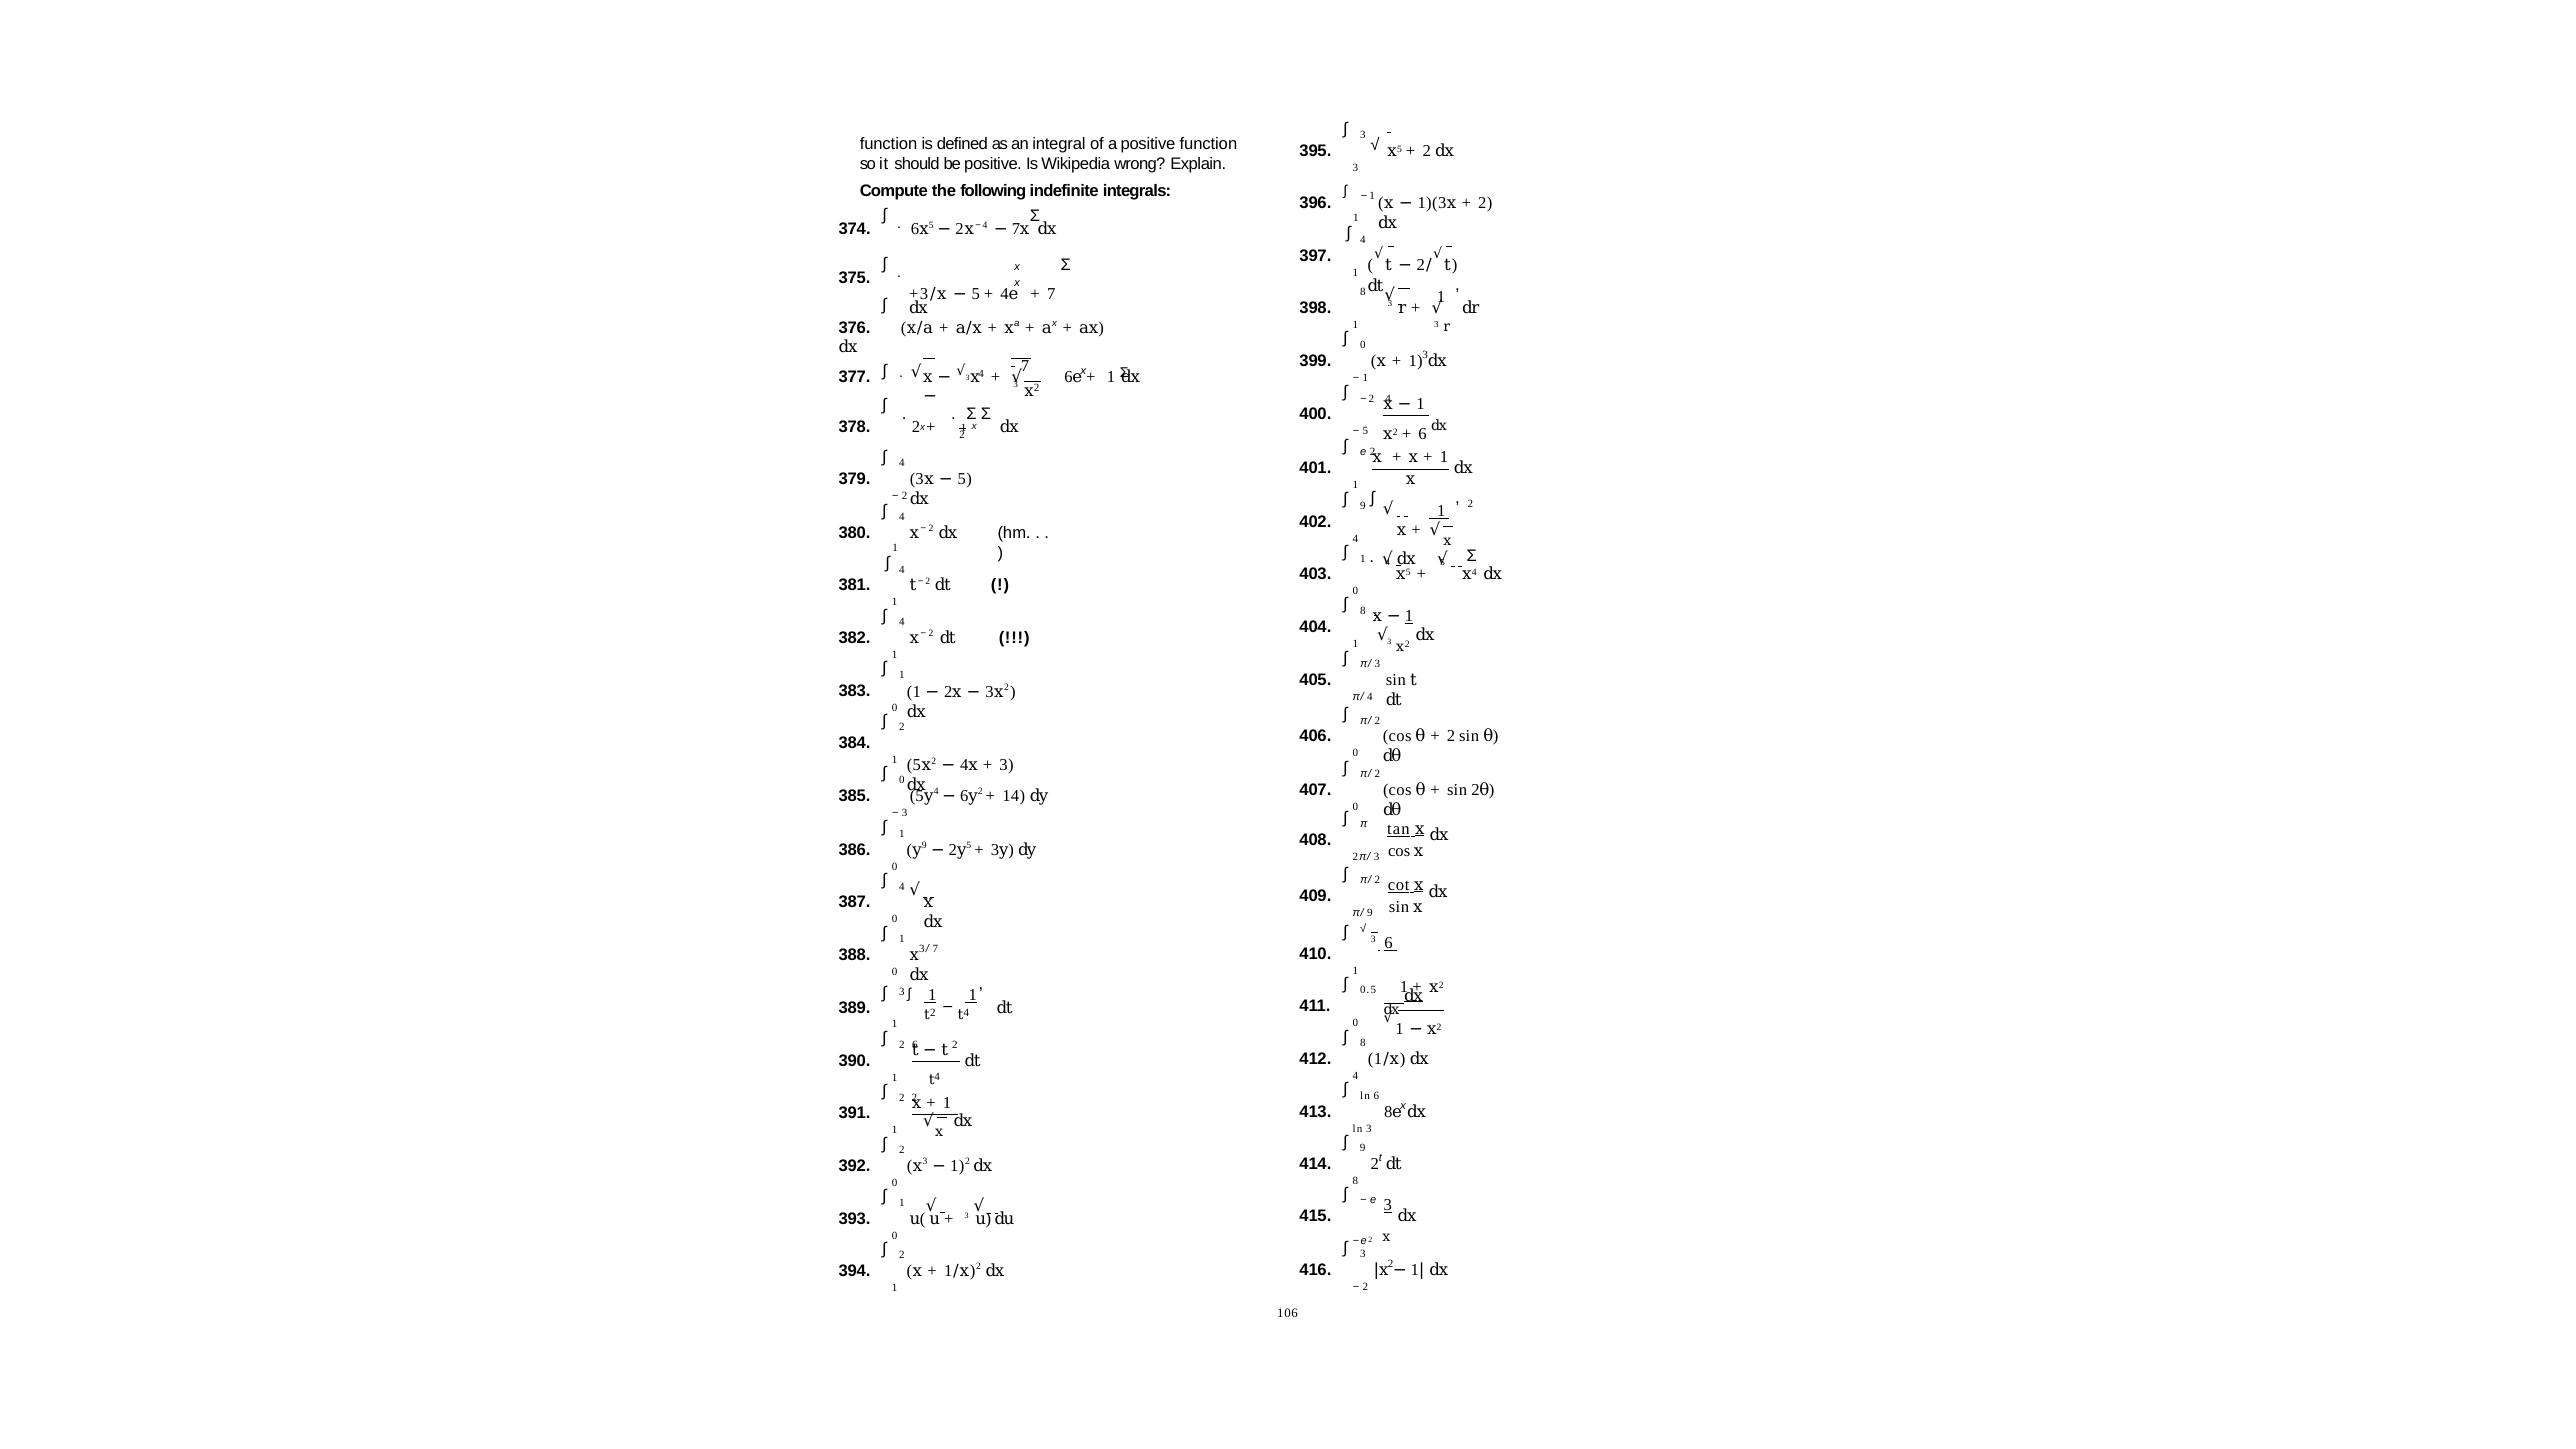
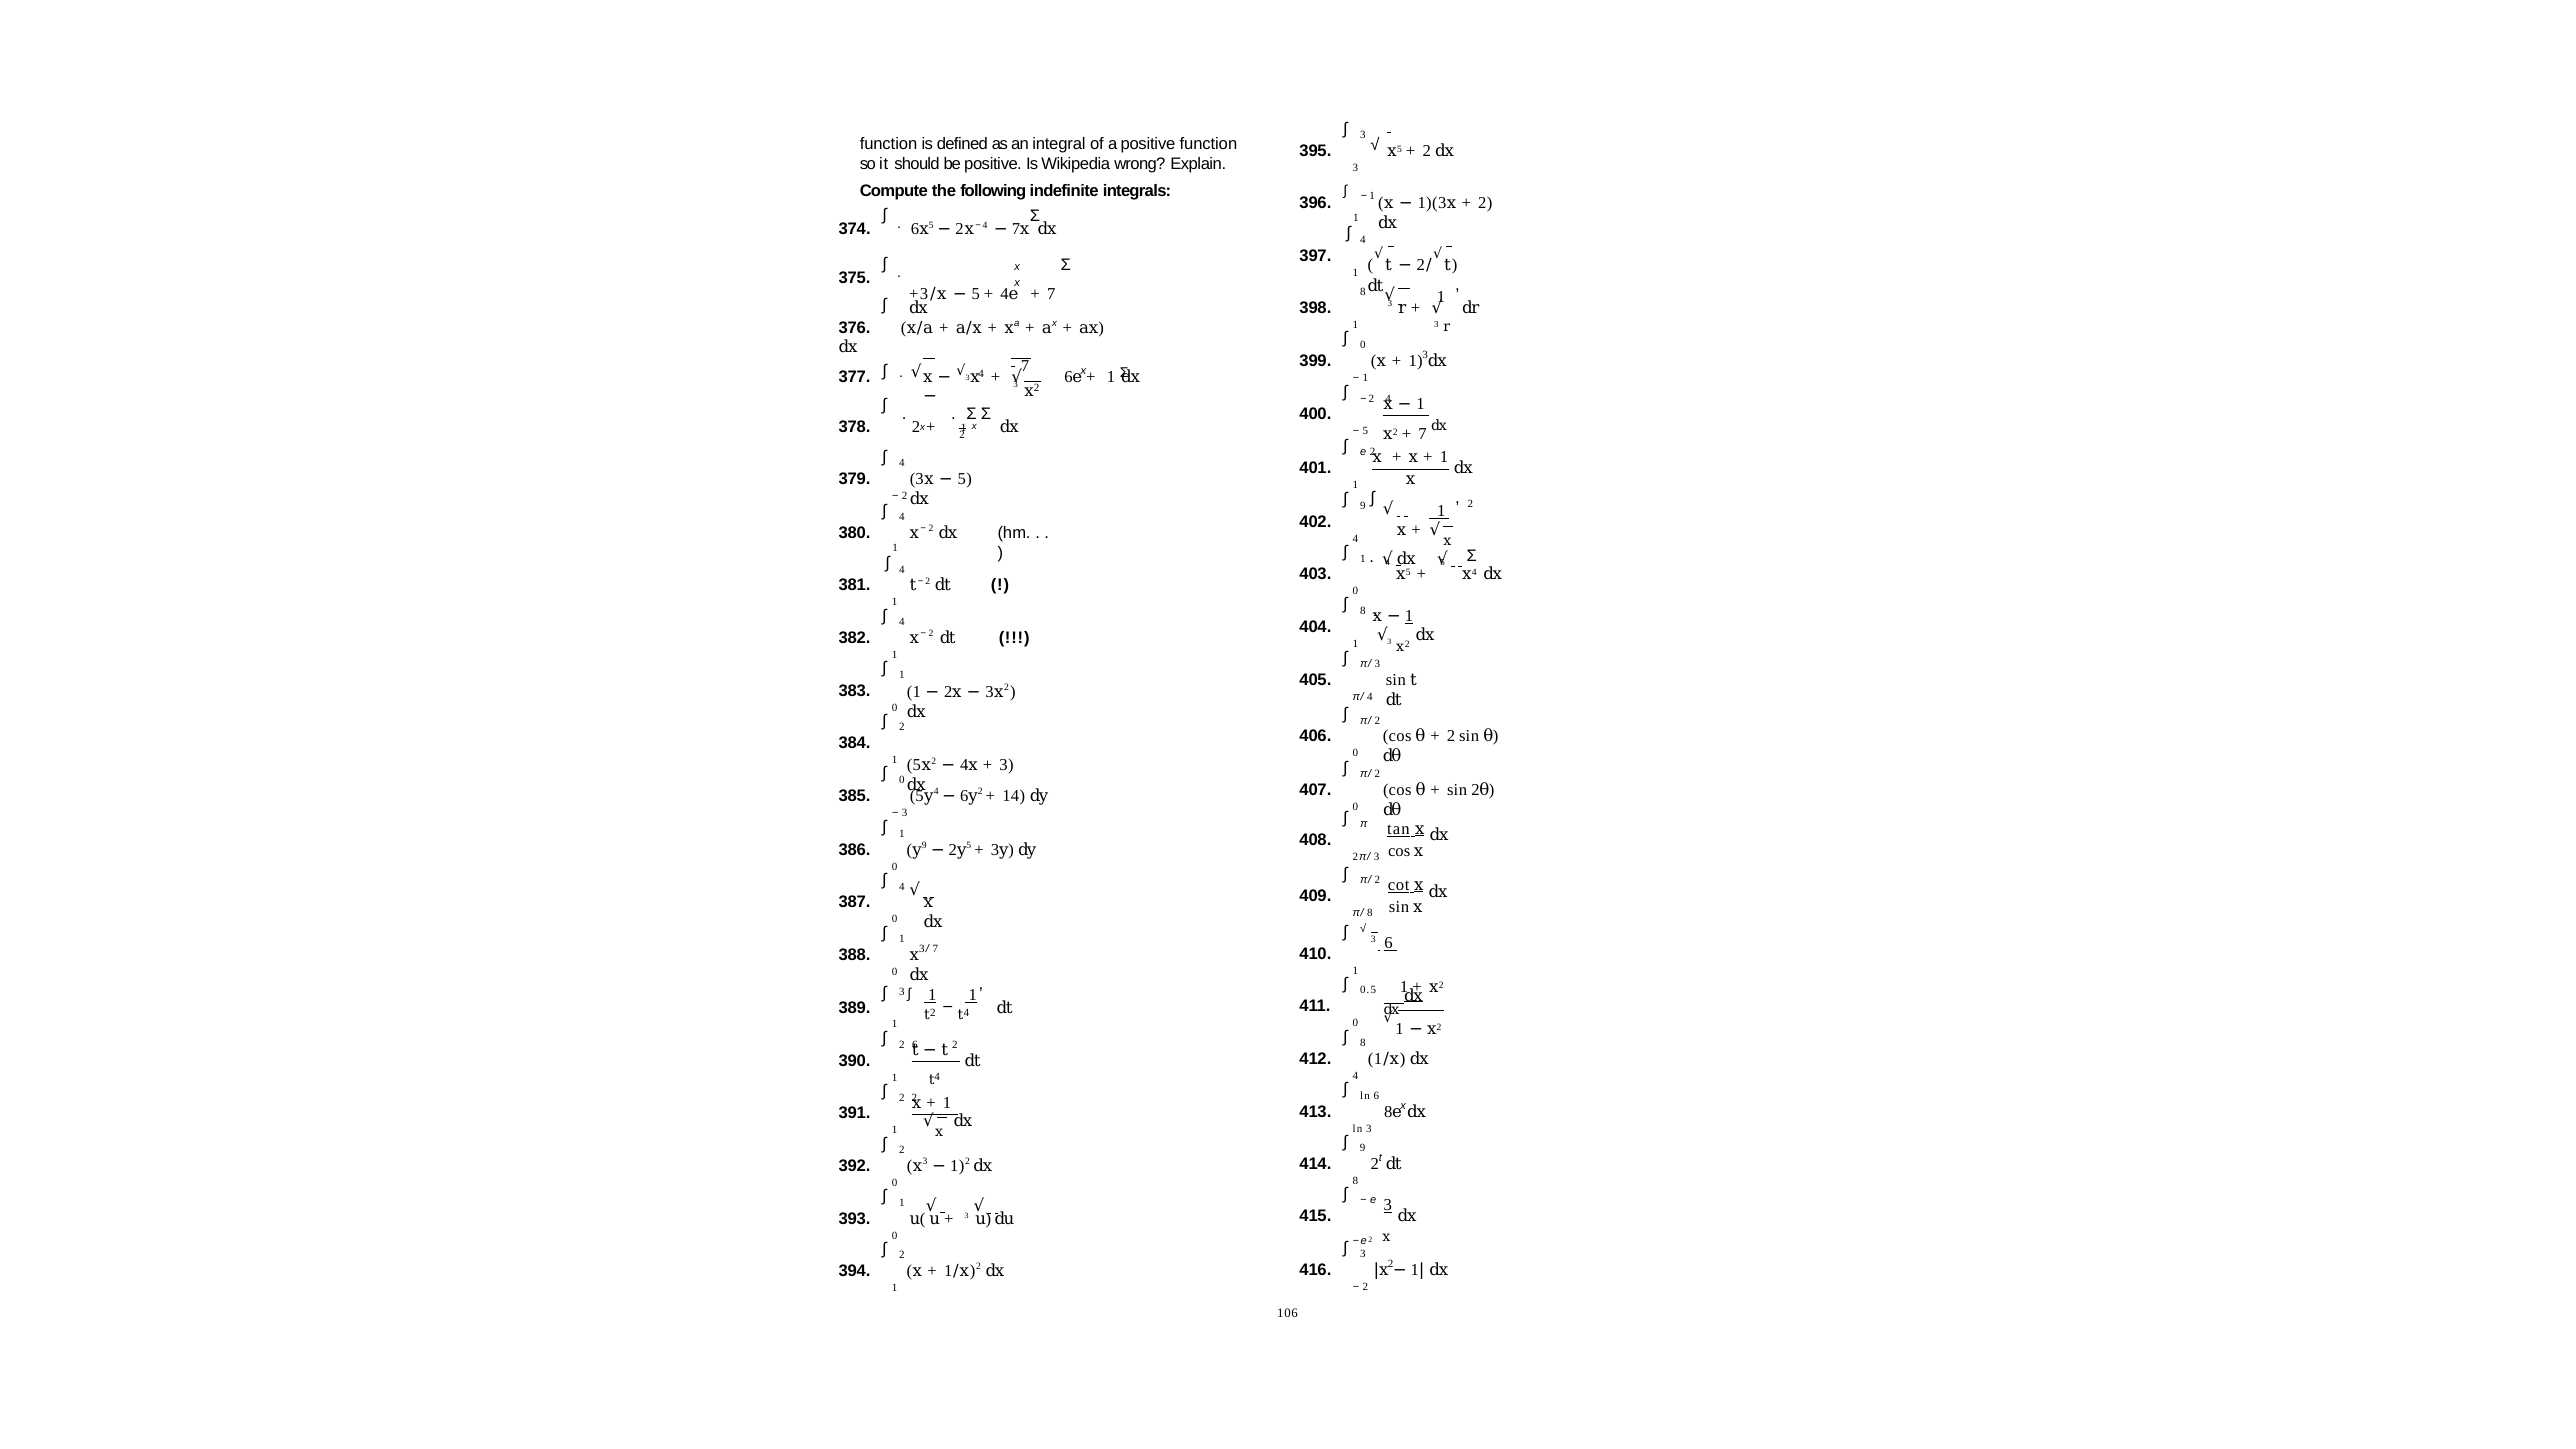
6 at (1423, 434): 6 -> 7
9 at (1370, 913): 9 -> 8
